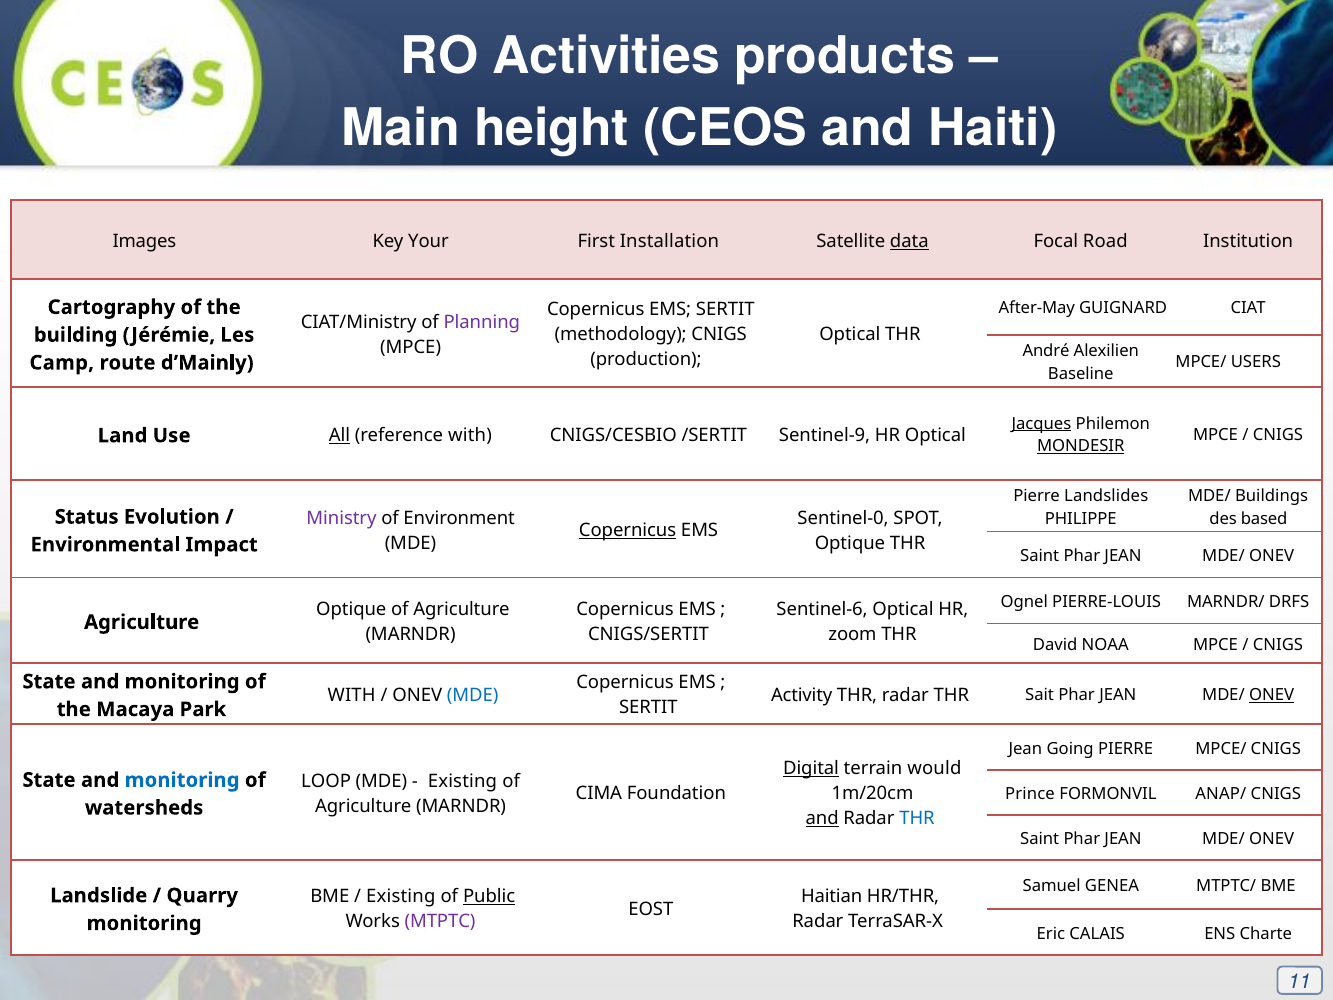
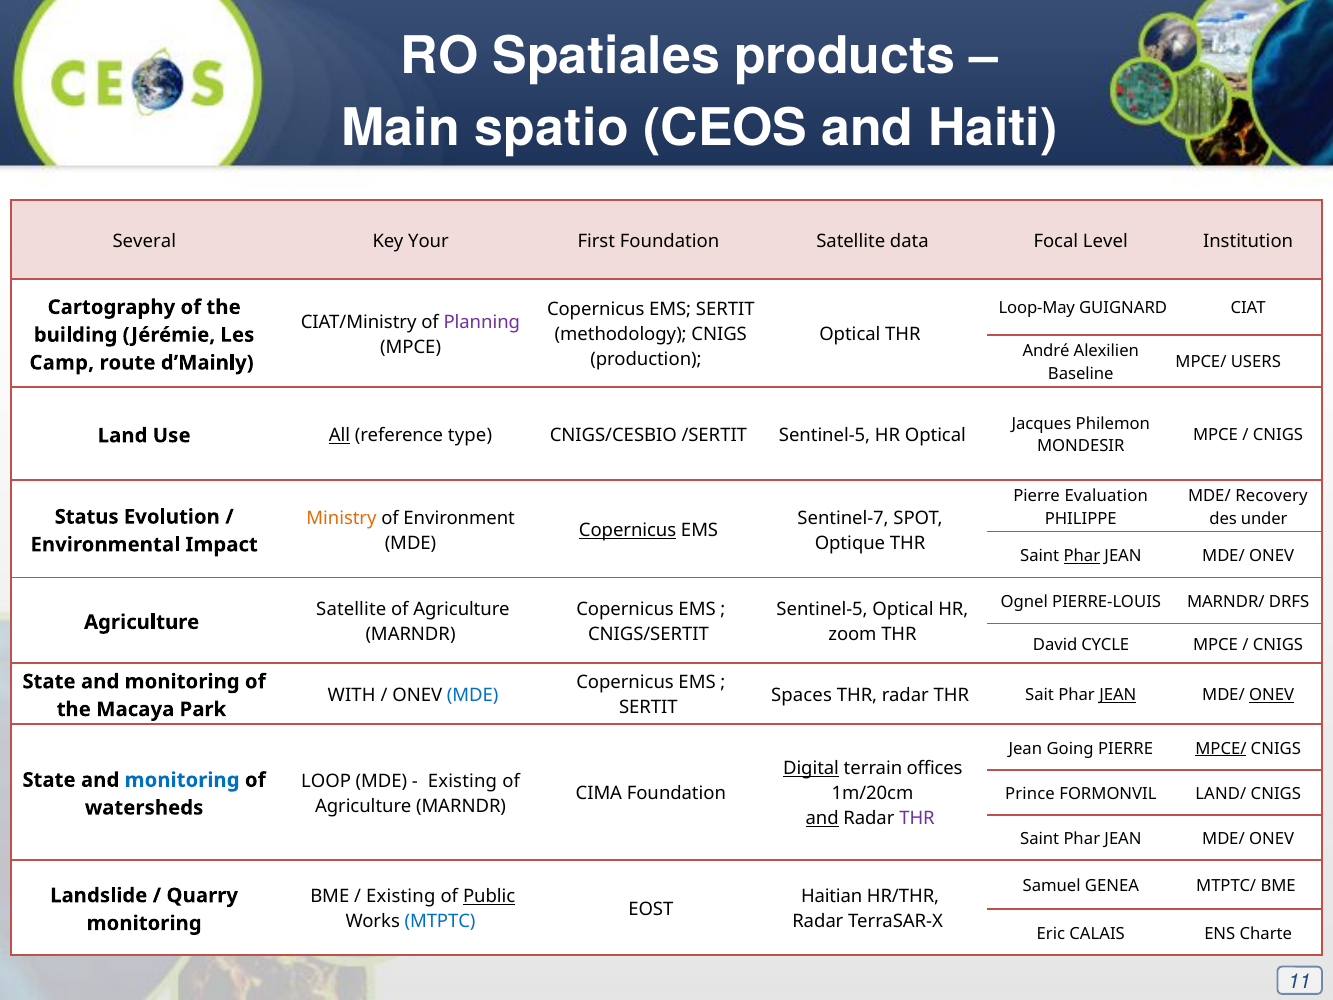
Activities: Activities -> Spatiales
height: height -> spatio
Images: Images -> Several
First Installation: Installation -> Foundation
data underline: present -> none
Road: Road -> Level
After-May: After-May -> Loop-May
Jacques underline: present -> none
reference with: with -> type
/SERTIT Sentinel-9: Sentinel-9 -> Sentinel-5
MONDESIR underline: present -> none
Landslides: Landslides -> Evaluation
Buildings: Buildings -> Recovery
Ministry colour: purple -> orange
Sentinel-0: Sentinel-0 -> Sentinel-7
based: based -> under
Phar at (1082, 556) underline: none -> present
Optique at (351, 609): Optique -> Satellite
Sentinel-6 at (822, 609): Sentinel-6 -> Sentinel-5
NOAA: NOAA -> CYCLE
Activity: Activity -> Spaces
JEAN at (1118, 695) underline: none -> present
MPCE/ at (1221, 748) underline: none -> present
would: would -> offices
ANAP/: ANAP/ -> LAND/
THR at (917, 819) colour: blue -> purple
MTPTC colour: purple -> blue
